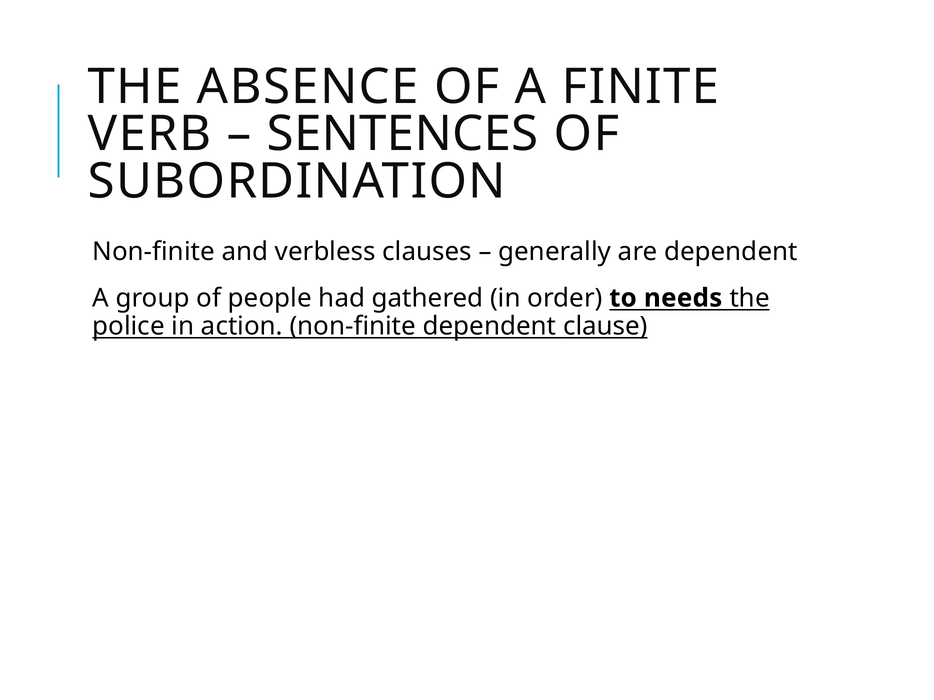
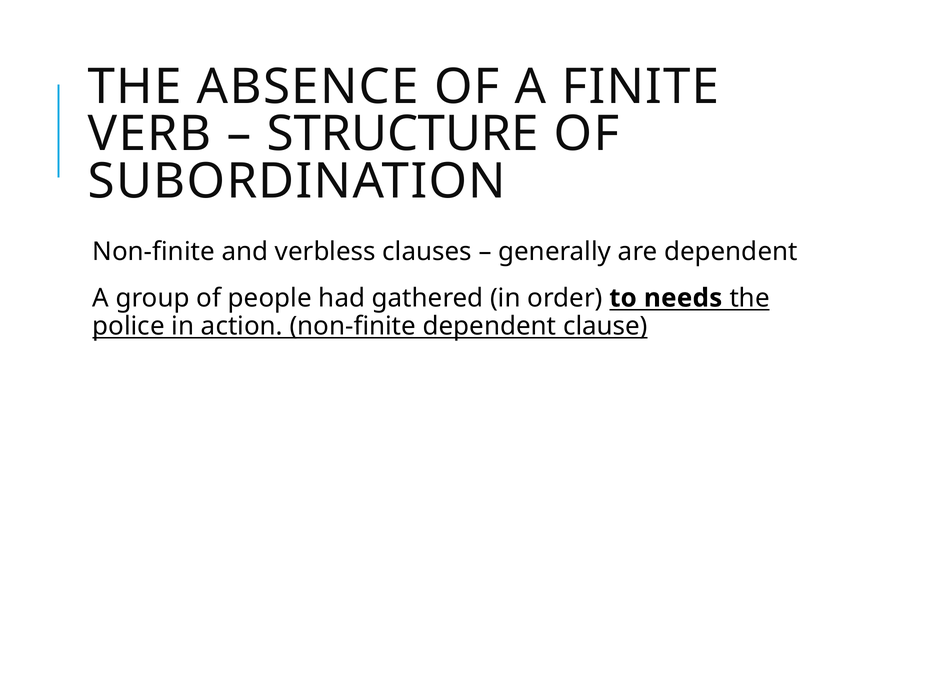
SENTENCES: SENTENCES -> STRUCTURE
